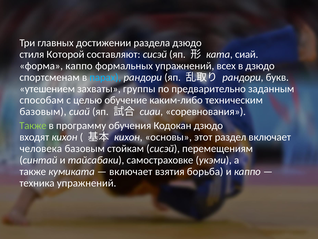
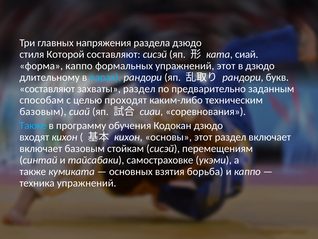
достижении: достижении -> напряжения
упражнений всех: всех -> этот
спортсменам: спортсменам -> длительному
утешением at (47, 89): утешением -> составляют
захваты группы: группы -> раздел
обучение: обучение -> проходят
Также at (33, 125) colour: light green -> light blue
человека at (41, 148): человека -> включает
включает at (131, 171): включает -> основных
